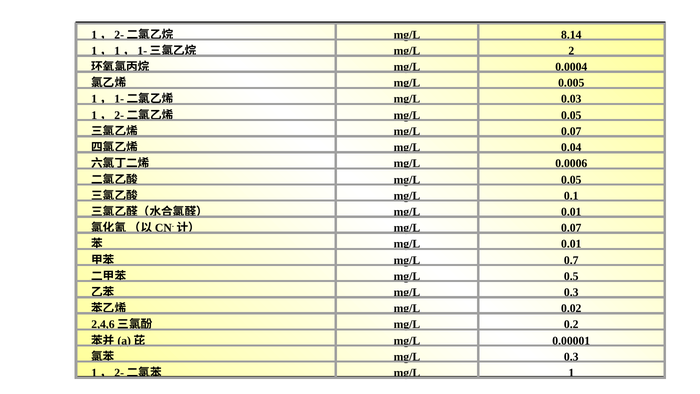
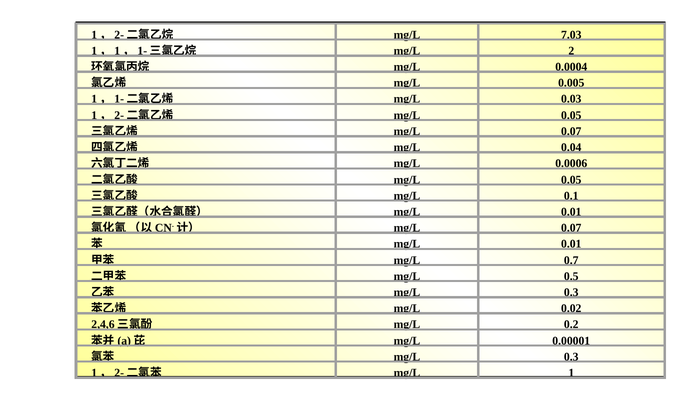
8.14: 8.14 -> 7.03
